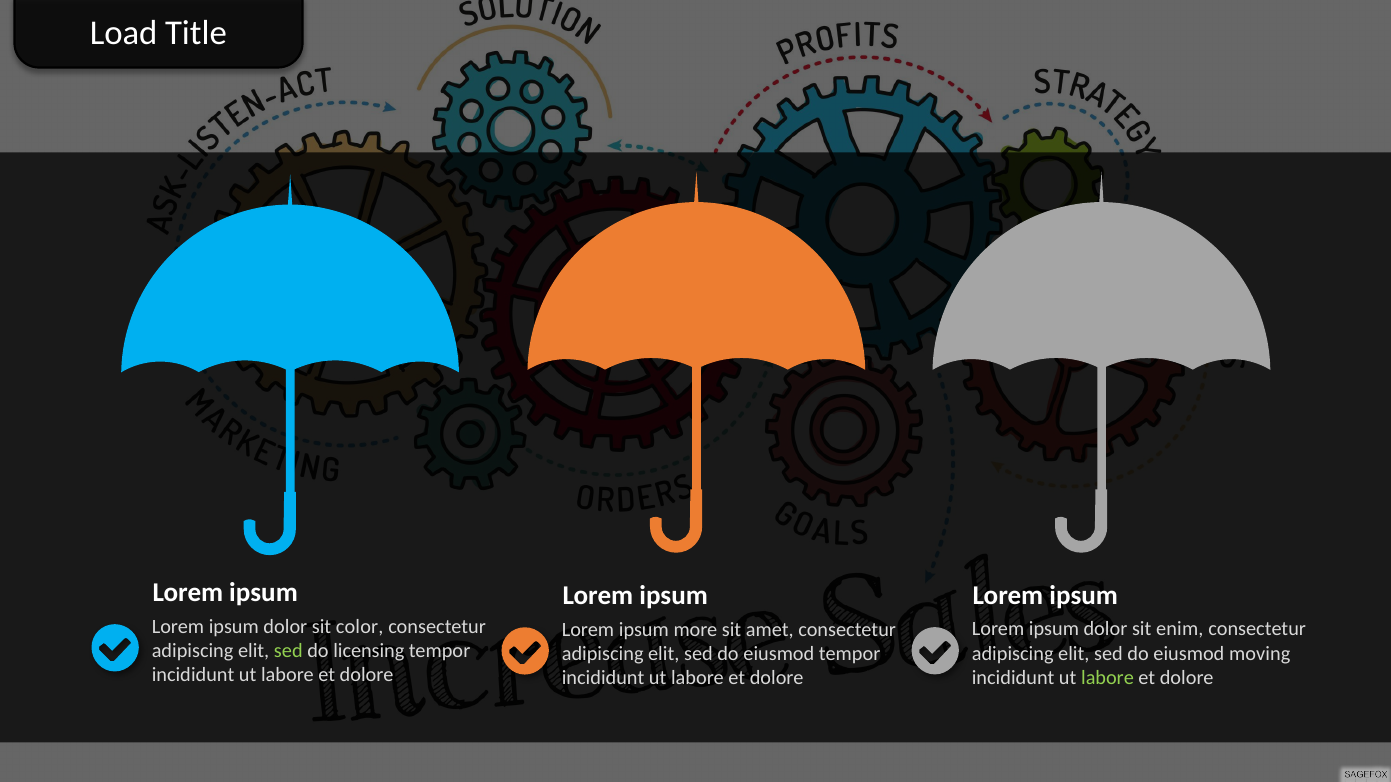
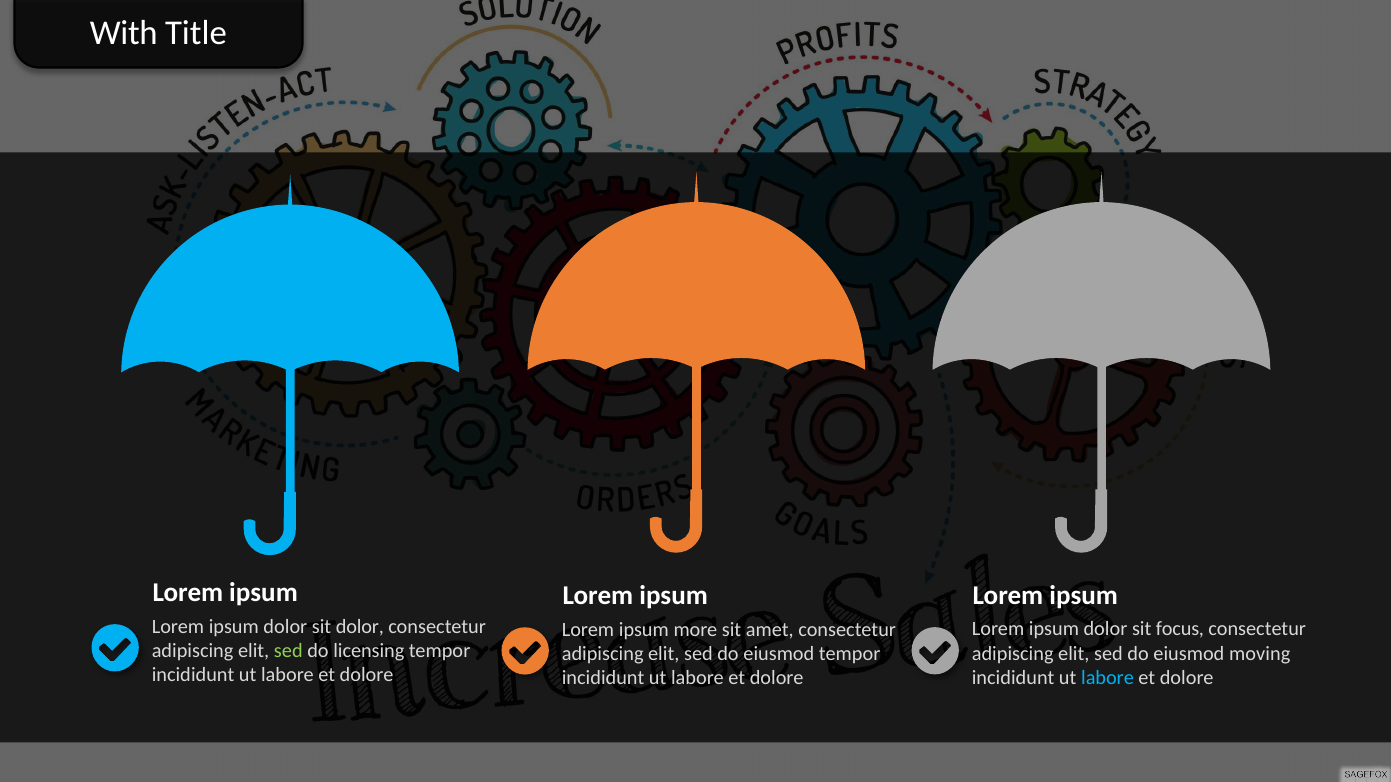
Load: Load -> With
sit color: color -> dolor
enim: enim -> focus
labore at (1108, 678) colour: light green -> light blue
